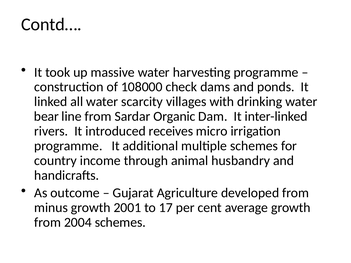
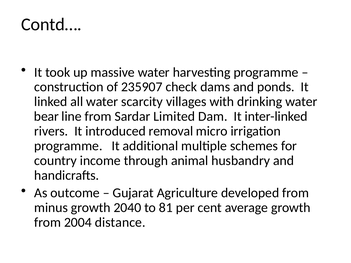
108000: 108000 -> 235907
Organic: Organic -> Limited
receives: receives -> removal
2001: 2001 -> 2040
17: 17 -> 81
2004 schemes: schemes -> distance
